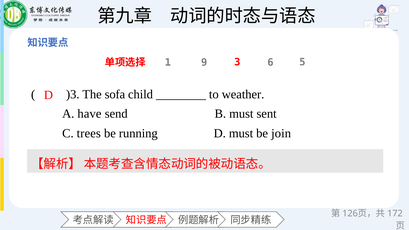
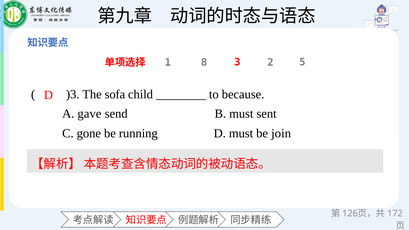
9: 9 -> 8
6: 6 -> 2
weather: weather -> because
have: have -> gave
trees: trees -> gone
